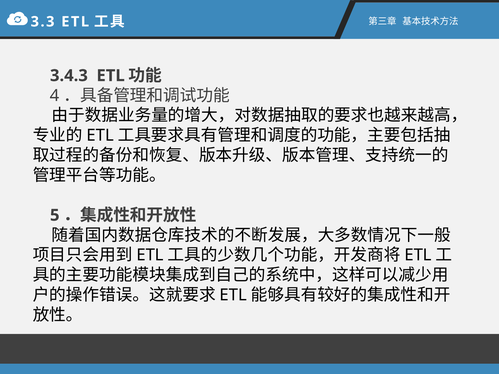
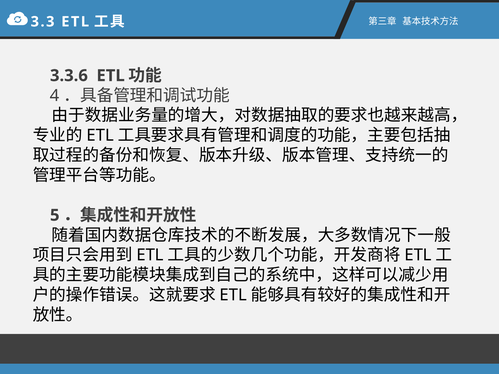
3.4.3: 3.4.3 -> 3.3.6
